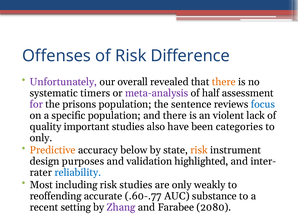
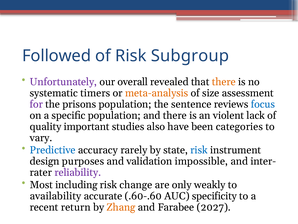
Offenses: Offenses -> Followed
Difference: Difference -> Subgroup
meta-analysis colour: purple -> orange
half: half -> size
only at (41, 138): only -> vary
Predictive colour: orange -> blue
below: below -> rarely
risk at (199, 150) colour: orange -> blue
highlighted: highlighted -> impossible
reliability colour: blue -> purple
risk studies: studies -> change
reoffending: reoffending -> availability
.60-.77: .60-.77 -> .60-.60
substance: substance -> specificity
setting: setting -> return
Zhang colour: purple -> orange
2080: 2080 -> 2027
